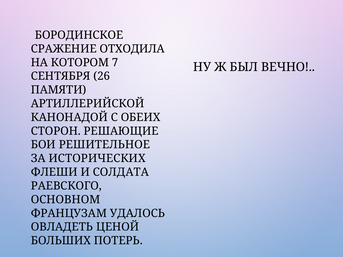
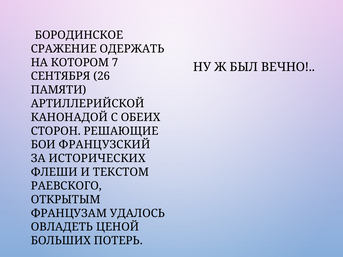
ОТХОДИЛА: ОТХОДИЛА -> ОДЕРЖАТЬ
РЕШИТЕЛЬНОЕ: РЕШИТЕЛЬНОЕ -> ФРАНЦУЗСКИЙ
СОЛДАТА: СОЛДАТА -> ТЕКСТОМ
ОСНОВНОМ: ОСНОВНОМ -> ОТКРЫТЫМ
